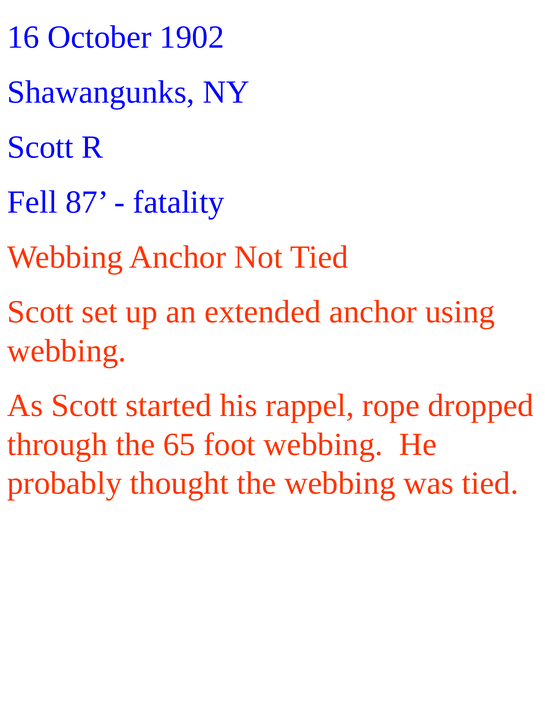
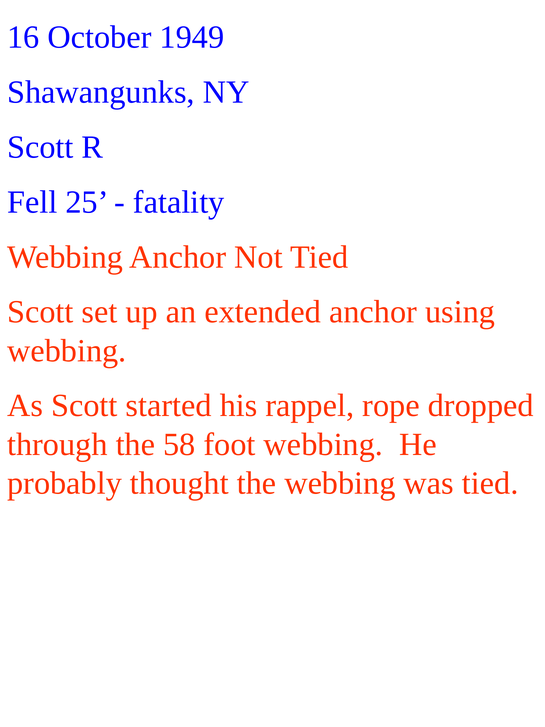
1902: 1902 -> 1949
87: 87 -> 25
65: 65 -> 58
